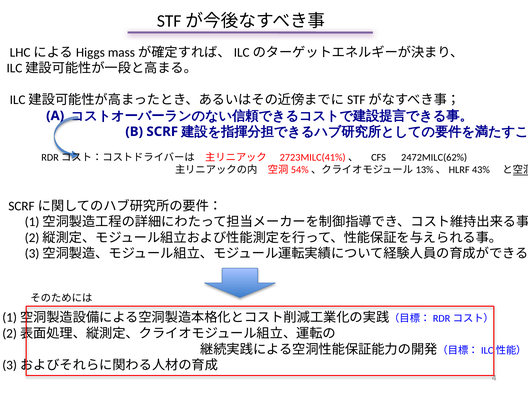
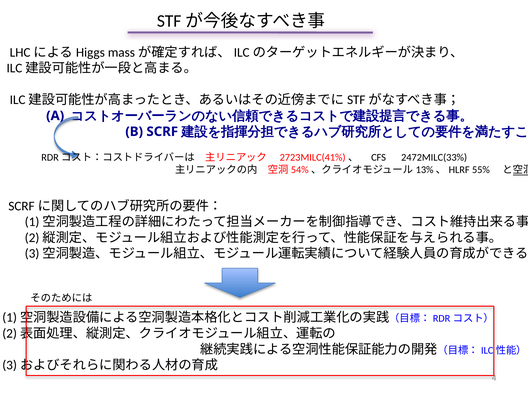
2472MILC(62%: 2472MILC(62% -> 2472MILC(33%
43%: 43% -> 55%
